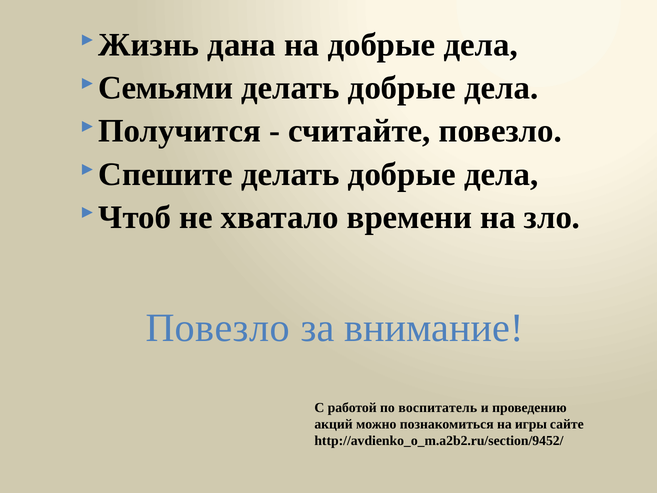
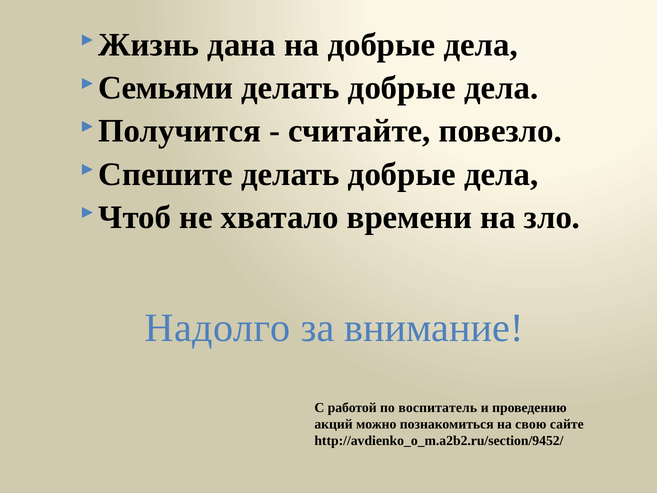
Повезло at (218, 328): Повезло -> Надолго
игры: игры -> свою
